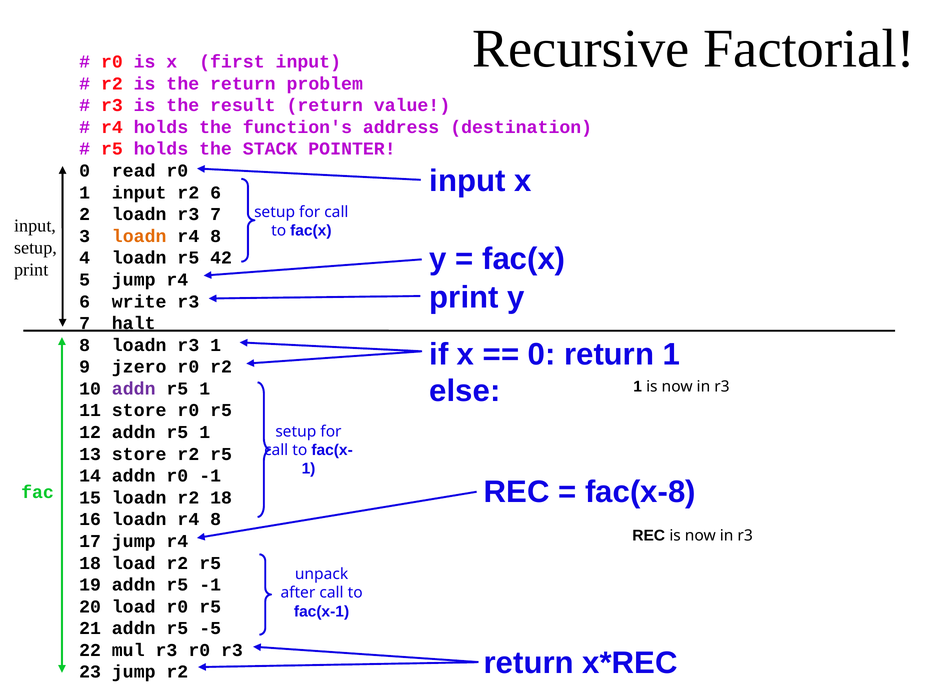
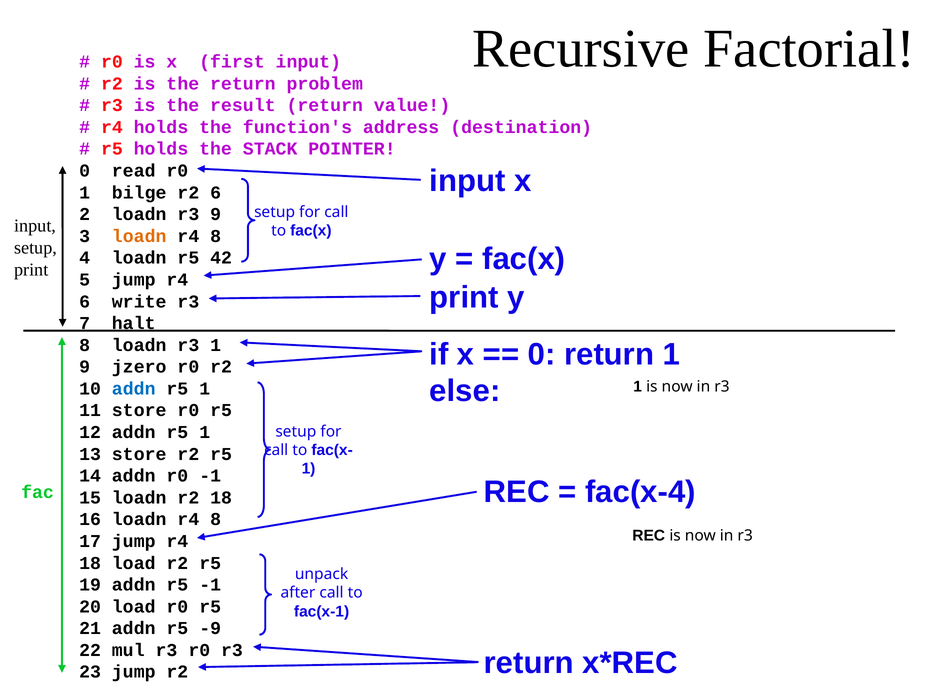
1 input: input -> bilge
loadn r3 7: 7 -> 9
addn at (134, 389) colour: purple -> blue
fac(x-8: fac(x-8 -> fac(x-4
-5: -5 -> -9
